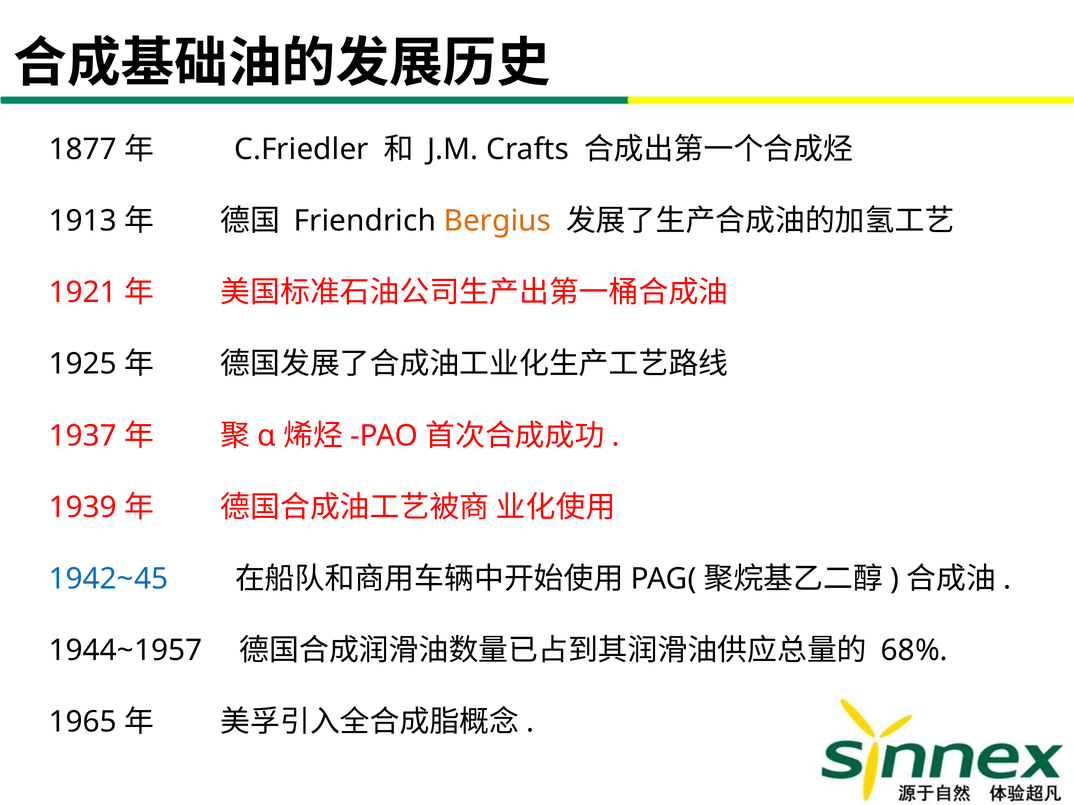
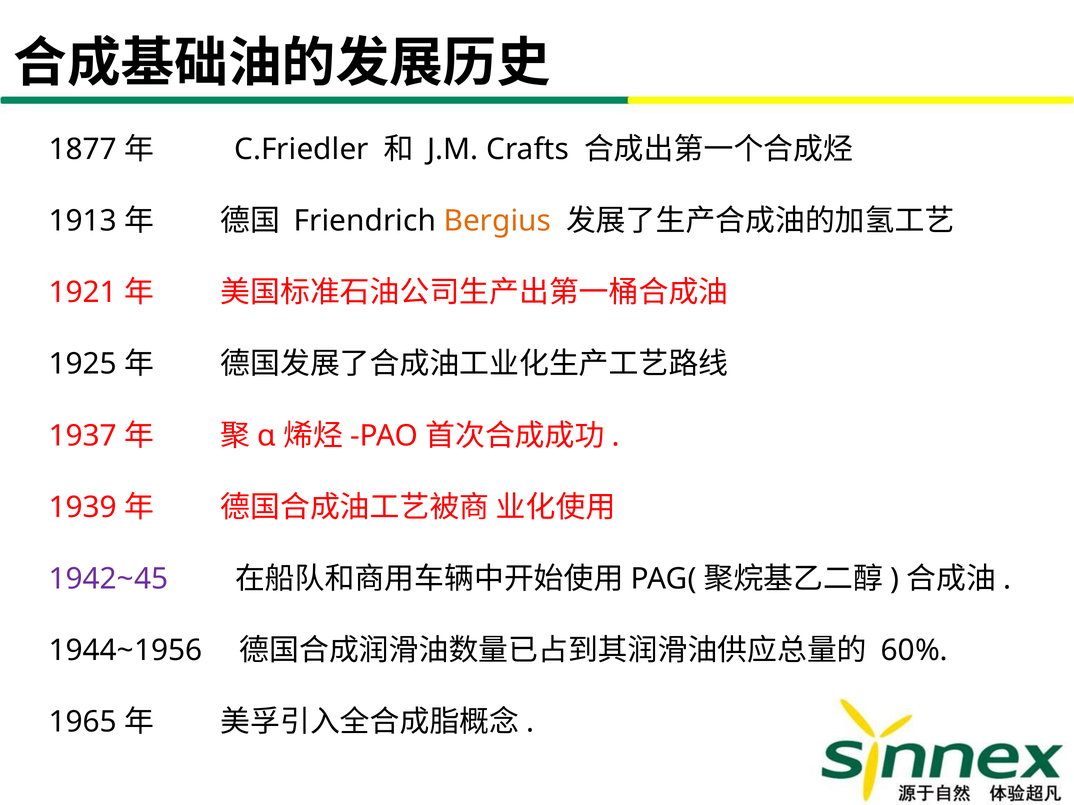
1942~45 colour: blue -> purple
1944~1957: 1944~1957 -> 1944~1956
68%: 68% -> 60%
